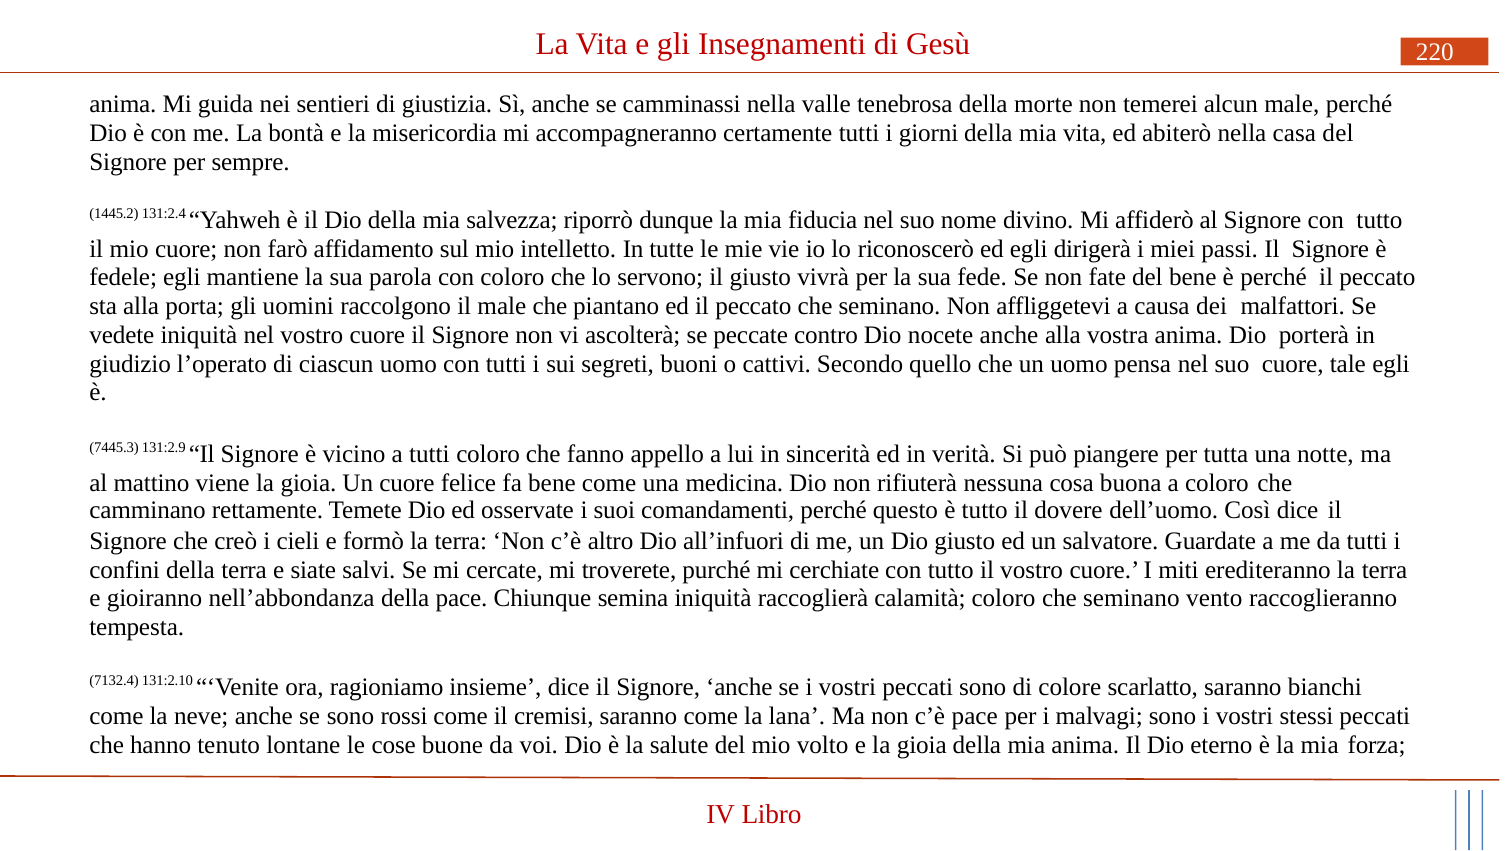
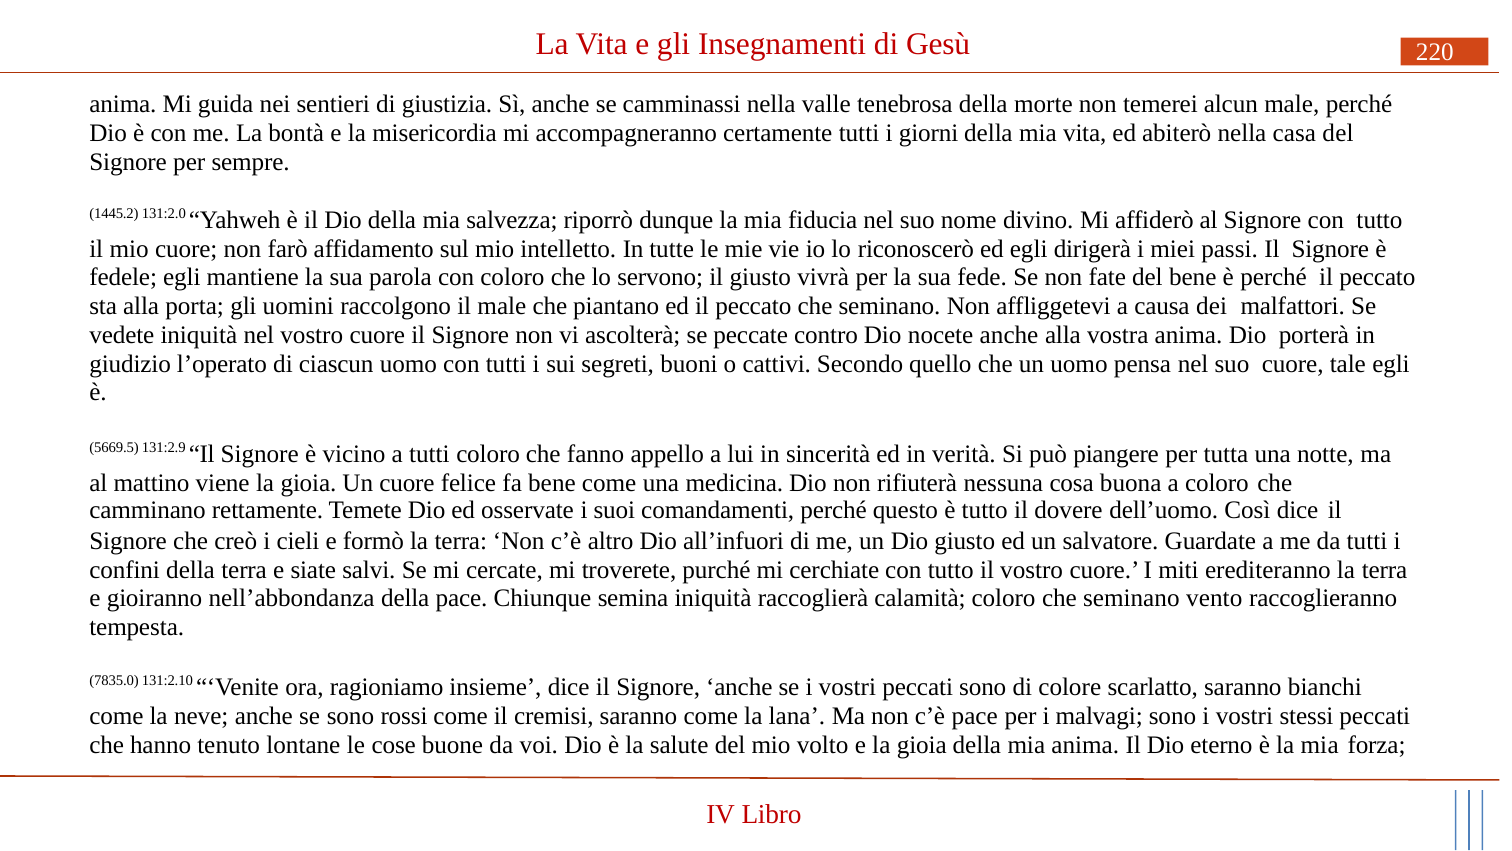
131:2.4: 131:2.4 -> 131:2.0
7445.3: 7445.3 -> 5669.5
7132.4: 7132.4 -> 7835.0
